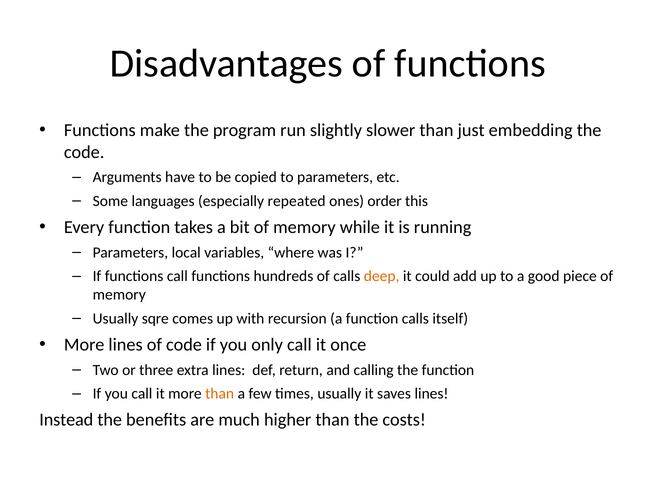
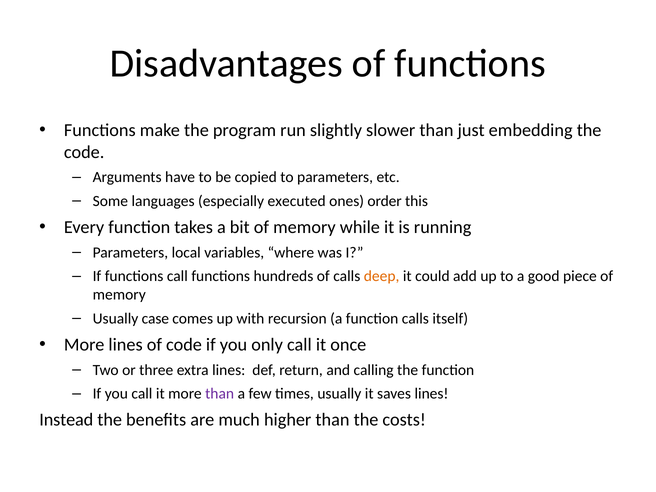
repeated: repeated -> executed
sqre: sqre -> case
than at (220, 394) colour: orange -> purple
